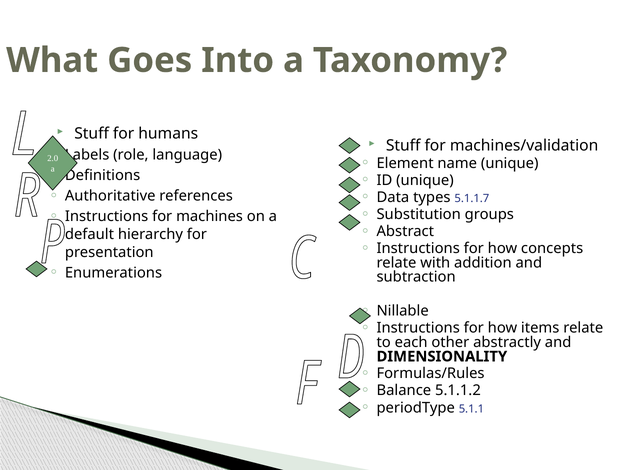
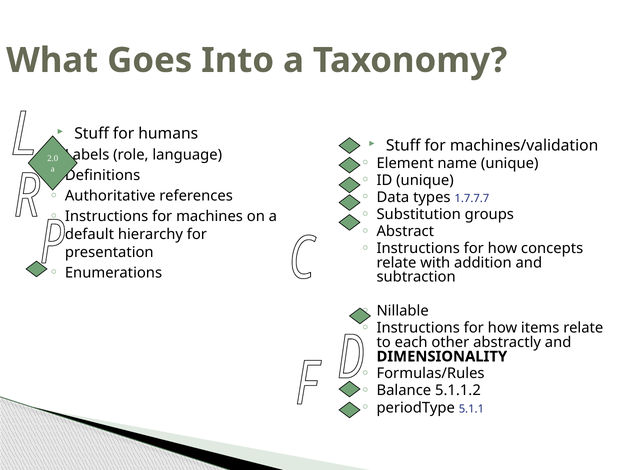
5.1.1.7: 5.1.1.7 -> 1.7.7.7
